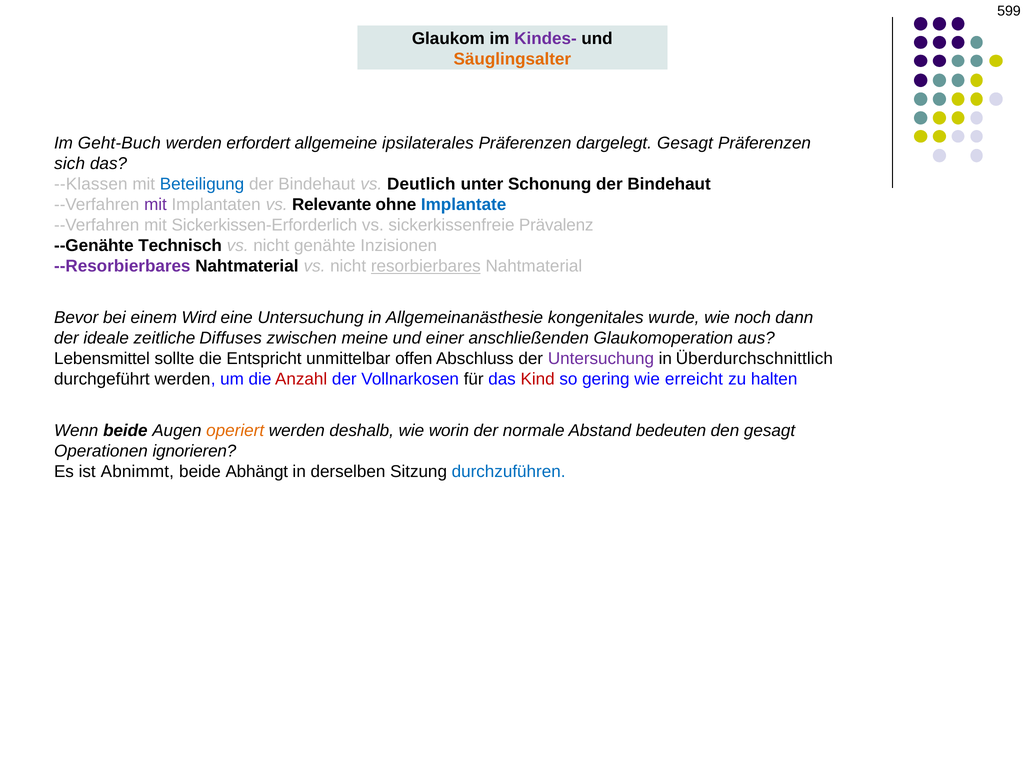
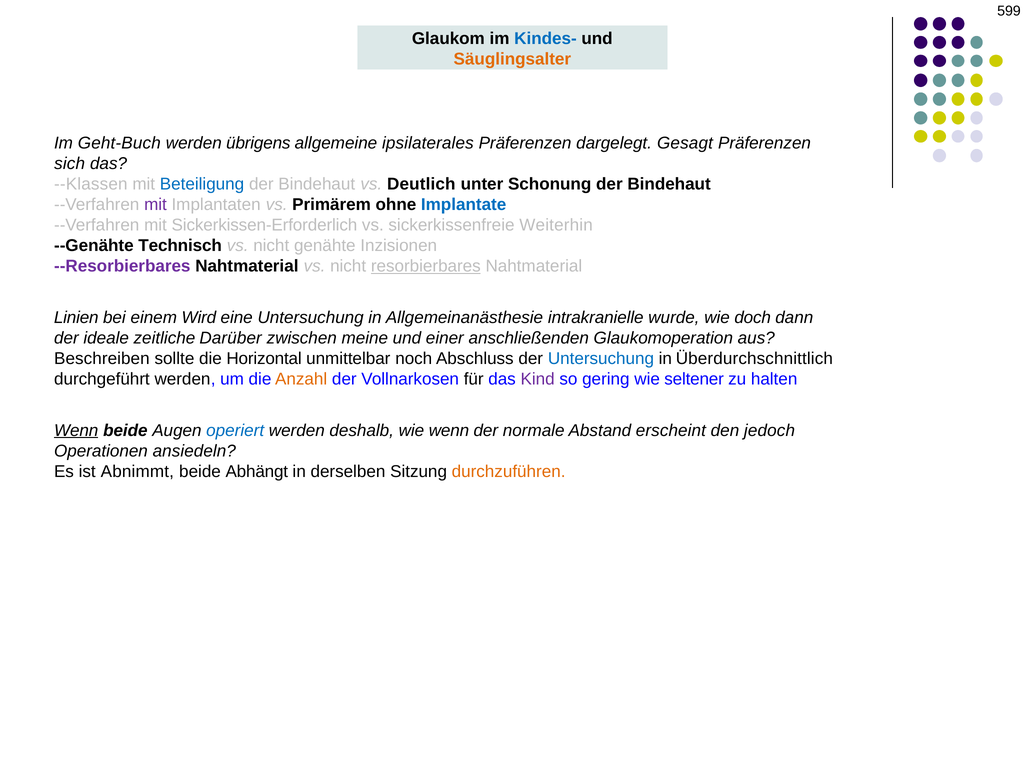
Kindes- colour: purple -> blue
erfordert: erfordert -> übrigens
Relevante: Relevante -> Primärem
Prävalenz: Prävalenz -> Weiterhin
Bevor: Bevor -> Linien
kongenitales: kongenitales -> intrakranielle
noch: noch -> doch
Diffuses: Diffuses -> Darüber
Lebensmittel: Lebensmittel -> Beschreiben
Entspricht: Entspricht -> Horizontal
offen: offen -> noch
Untersuchung at (601, 358) colour: purple -> blue
Anzahl colour: red -> orange
Kind colour: red -> purple
erreicht: erreicht -> seltener
Wenn at (76, 430) underline: none -> present
operiert colour: orange -> blue
wie worin: worin -> wenn
bedeuten: bedeuten -> erscheint
den gesagt: gesagt -> jedoch
ignorieren: ignorieren -> ansiedeln
durchzuführen colour: blue -> orange
